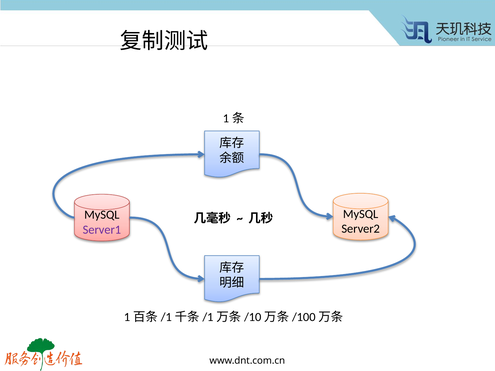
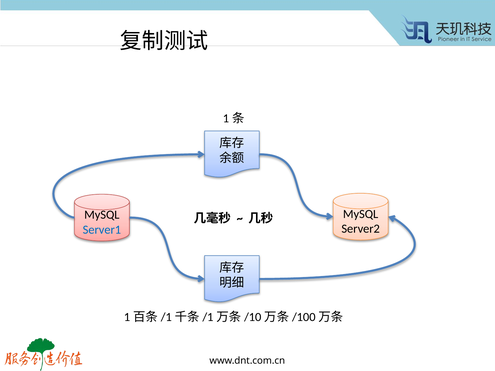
Server1 colour: purple -> blue
